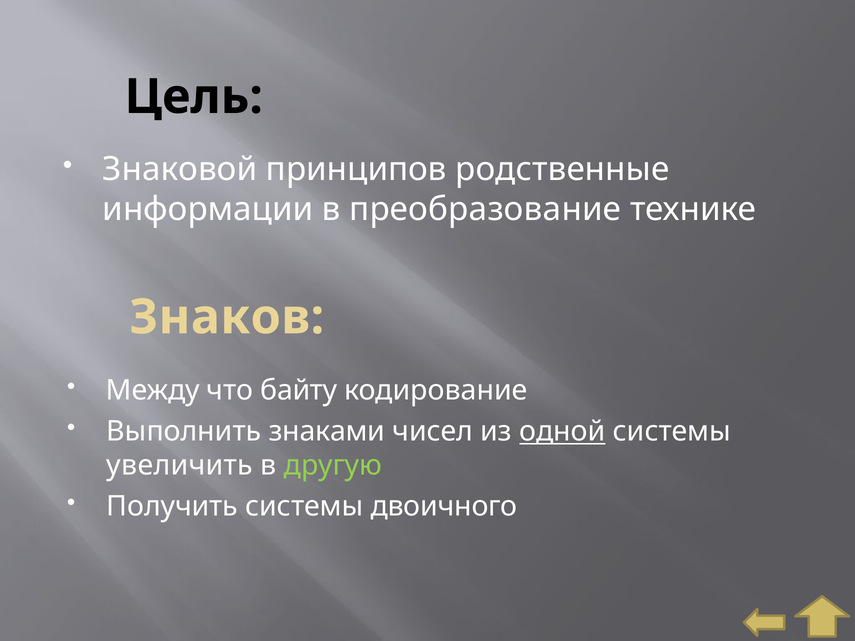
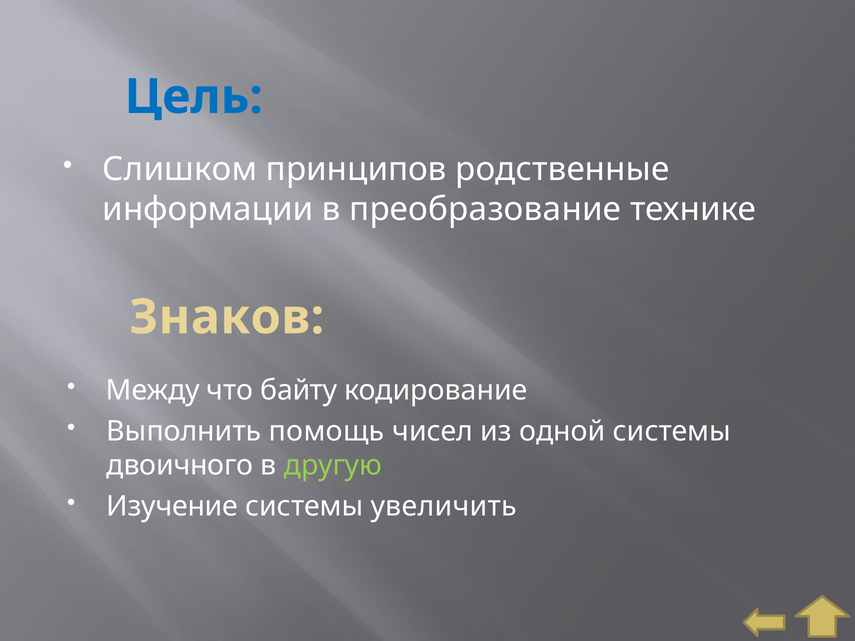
Цель colour: black -> blue
Знаковой: Знаковой -> Слишком
знаками: знаками -> помощь
одной underline: present -> none
увеличить: увеличить -> двоичного
Получить: Получить -> Изучение
двоичного: двоичного -> увеличить
